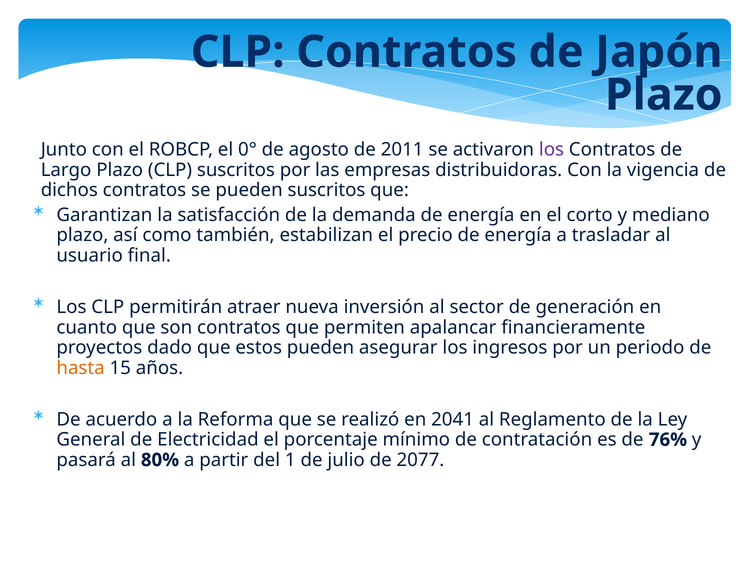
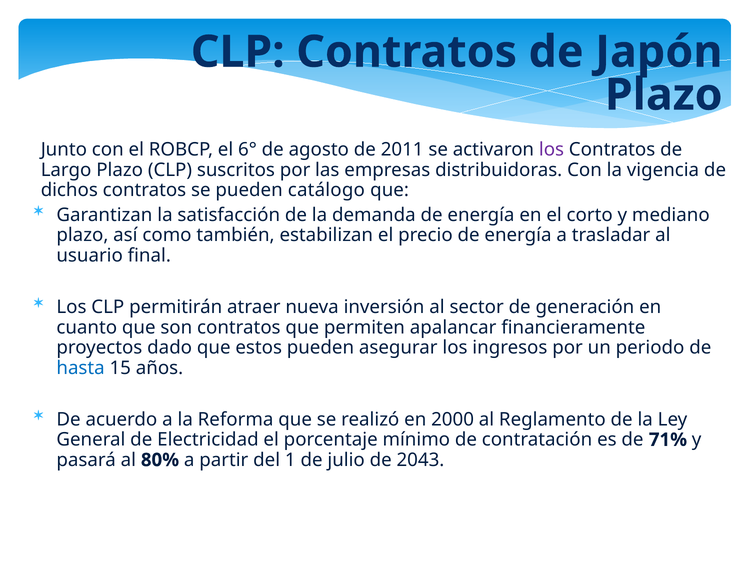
0°: 0° -> 6°
pueden suscritos: suscritos -> catálogo
hasta colour: orange -> blue
2041: 2041 -> 2000
76%: 76% -> 71%
2077: 2077 -> 2043
